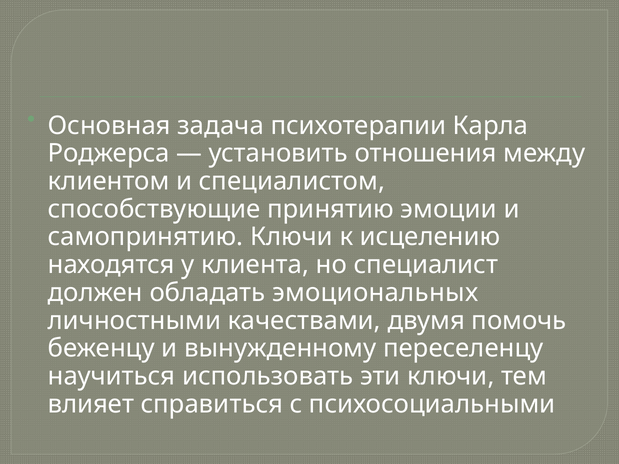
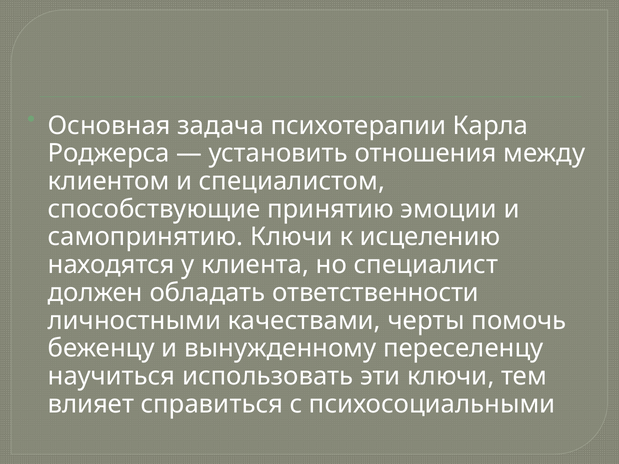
эмоциональных: эмоциональных -> ответственности
двумя: двумя -> черты
